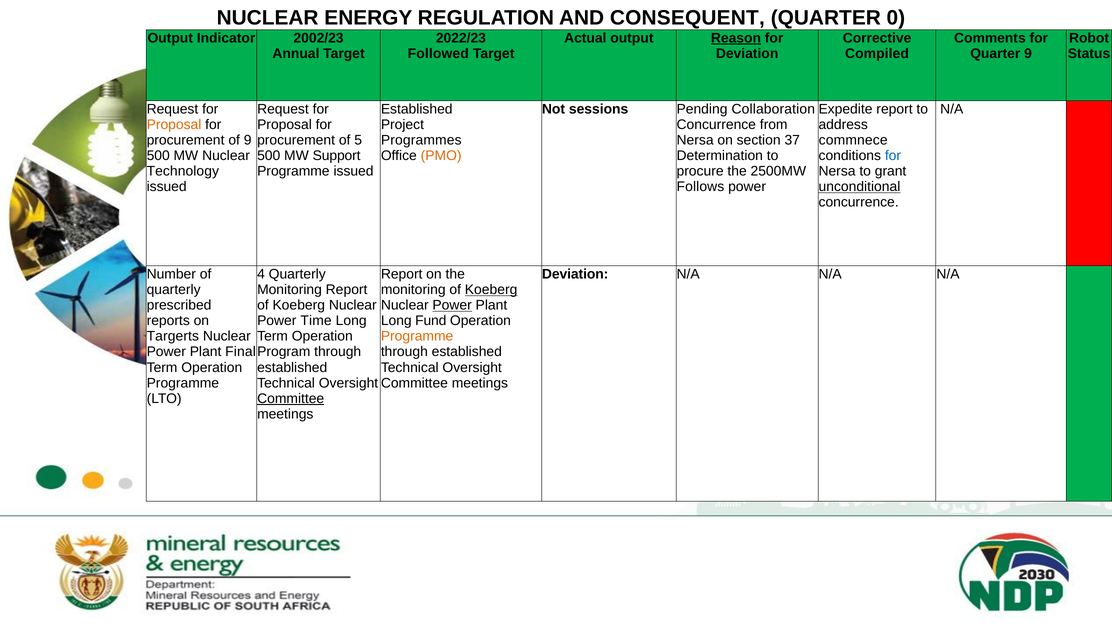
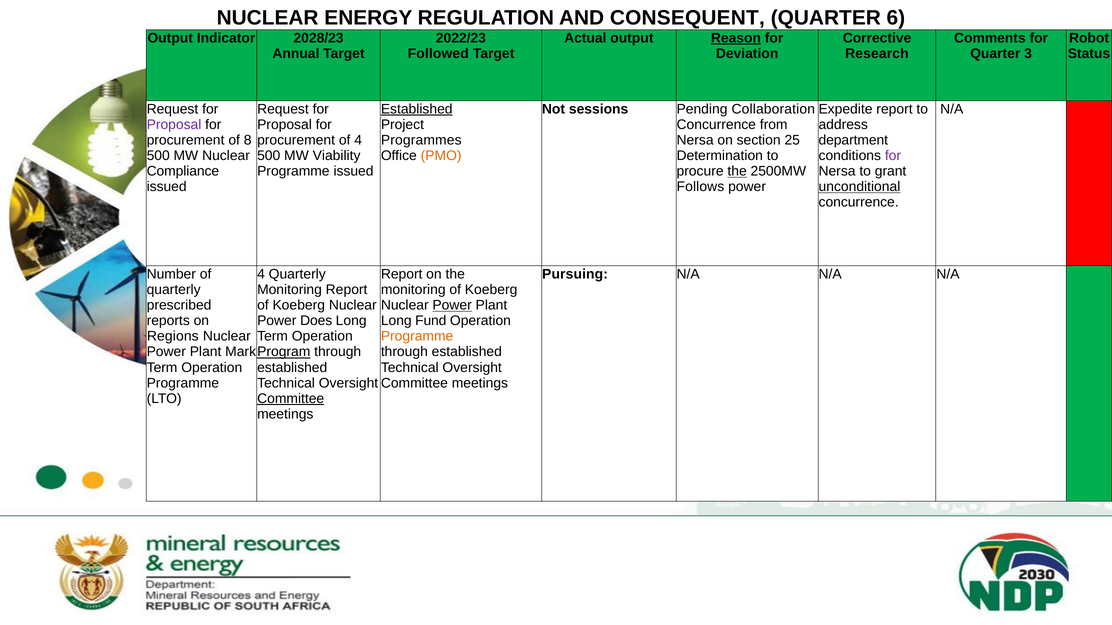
0: 0 -> 6
2002/23: 2002/23 -> 2028/23
Compiled: Compiled -> Research
Quarter 9: 9 -> 3
Established at (417, 109) underline: none -> present
Proposal at (174, 125) colour: orange -> purple
of 9: 9 -> 8
of 5: 5 -> 4
37: 37 -> 25
commnece: commnece -> department
Support: Support -> Viability
for at (893, 156) colour: blue -> purple
Technology: Technology -> Compliance
the at (737, 171) underline: none -> present
Deviation at (575, 274): Deviation -> Pursuing
Koeberg at (491, 290) underline: present -> none
Time: Time -> Does
Targerts: Targerts -> Regions
Final: Final -> Mark
Program underline: none -> present
